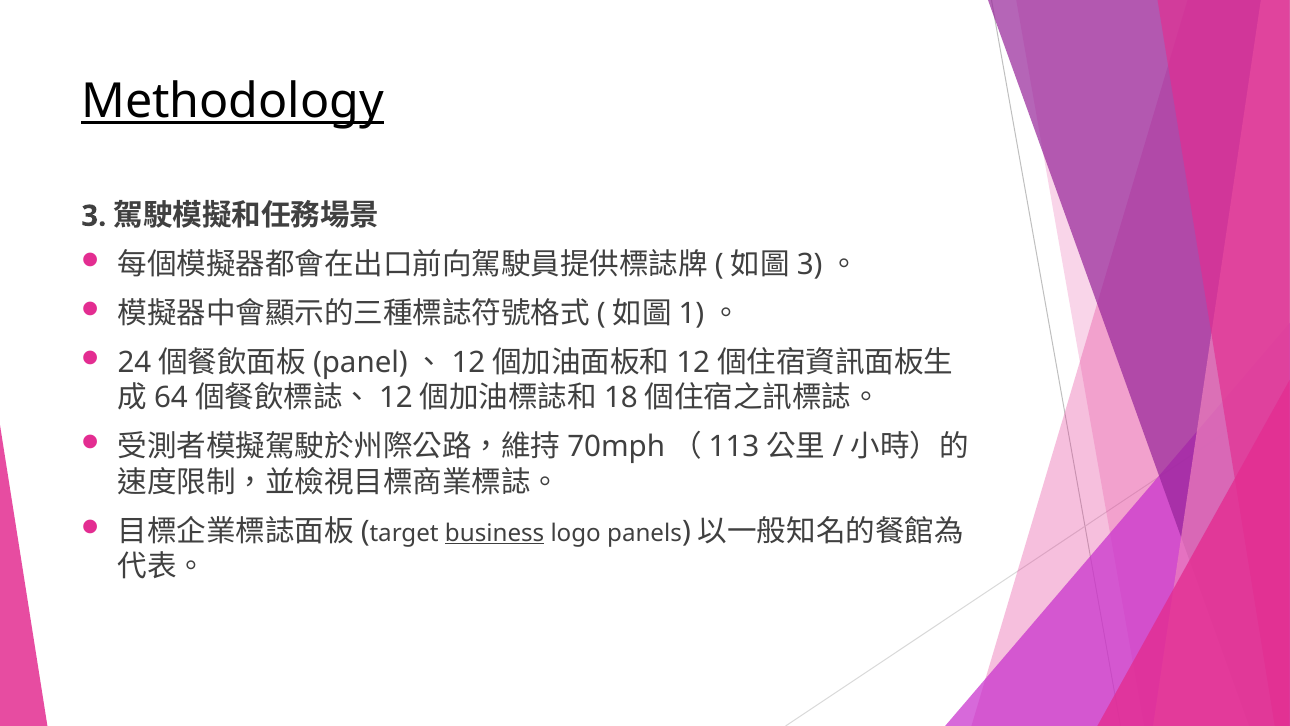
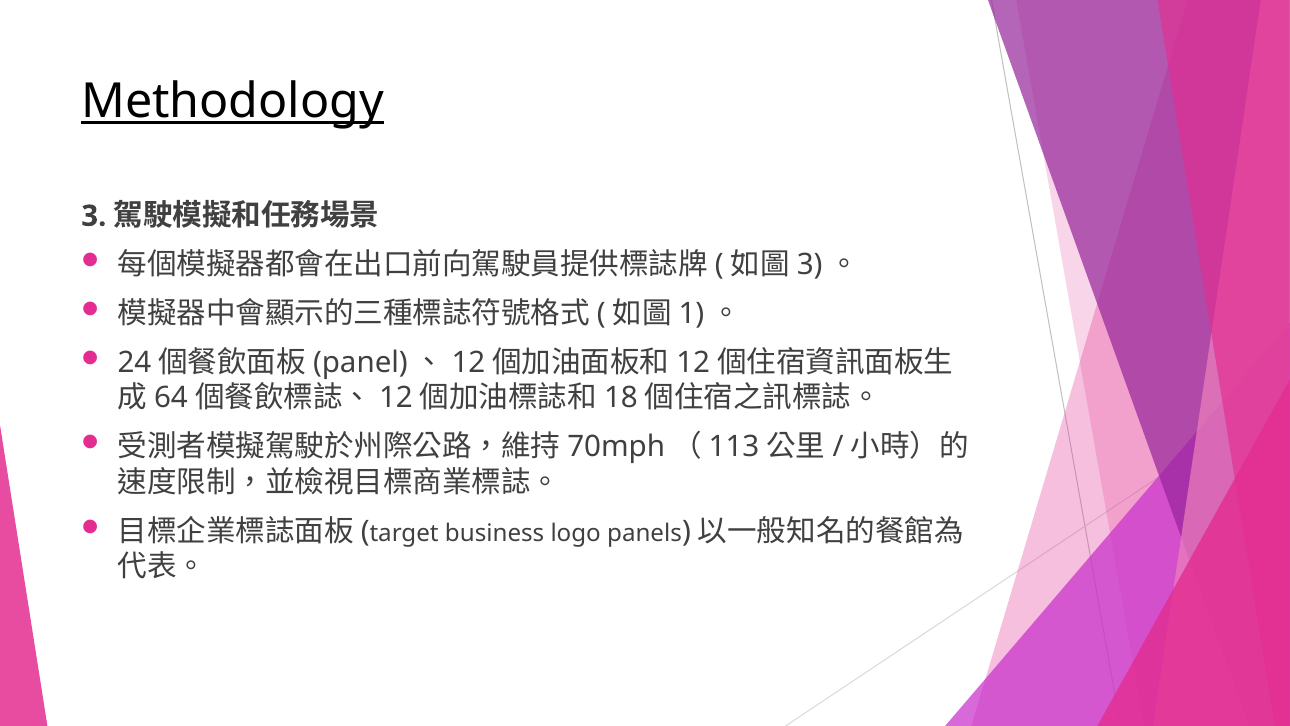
business underline: present -> none
